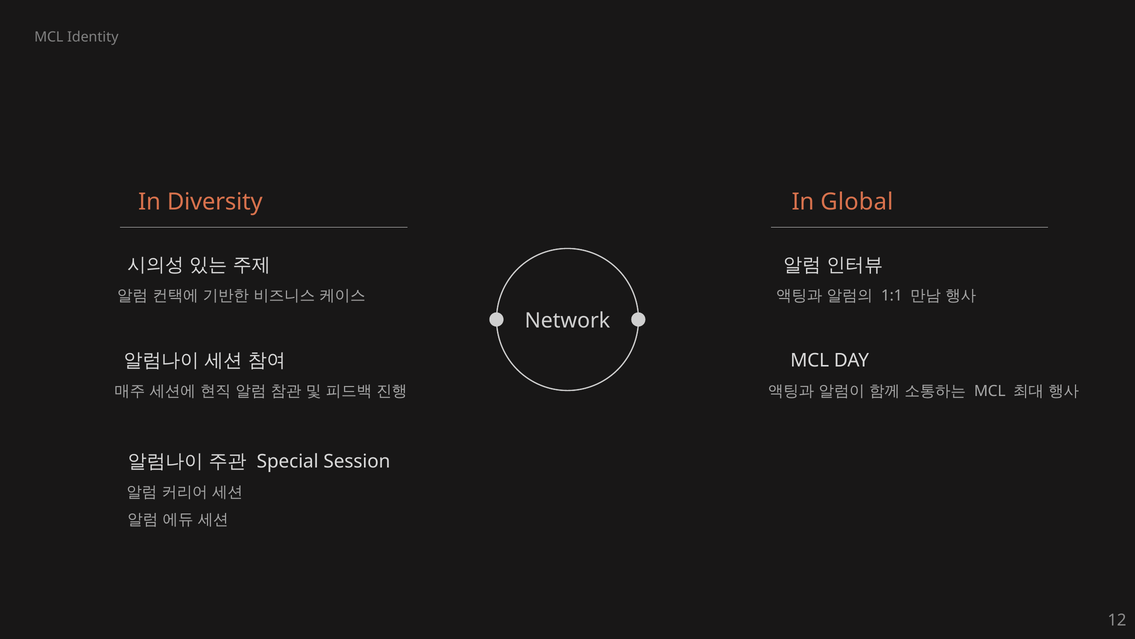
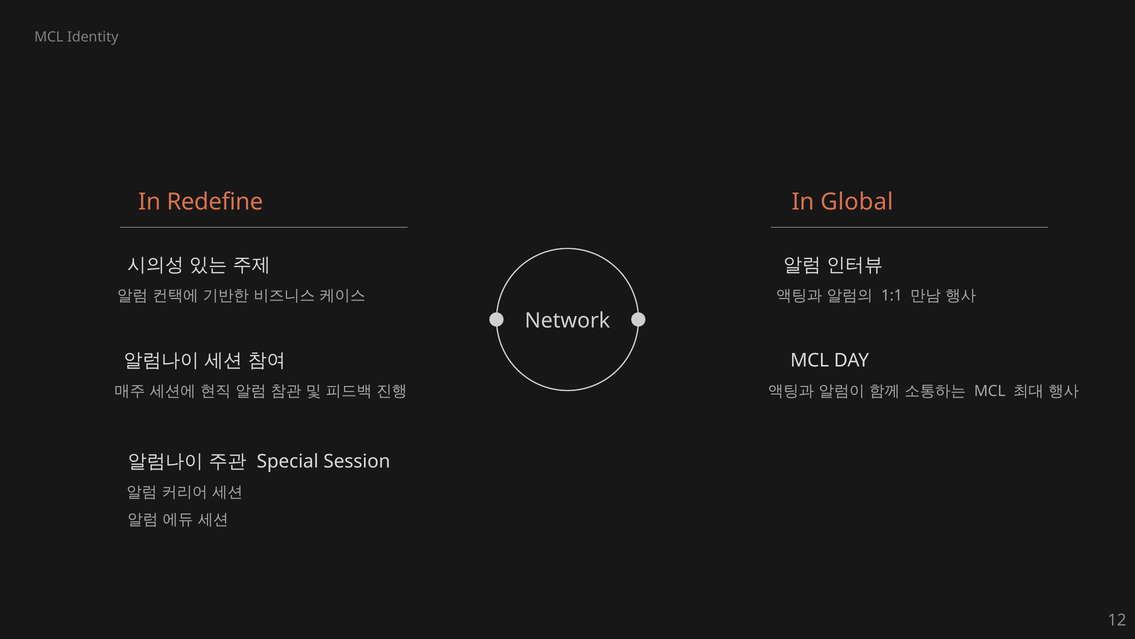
In Diversity: Diversity -> Redefine
